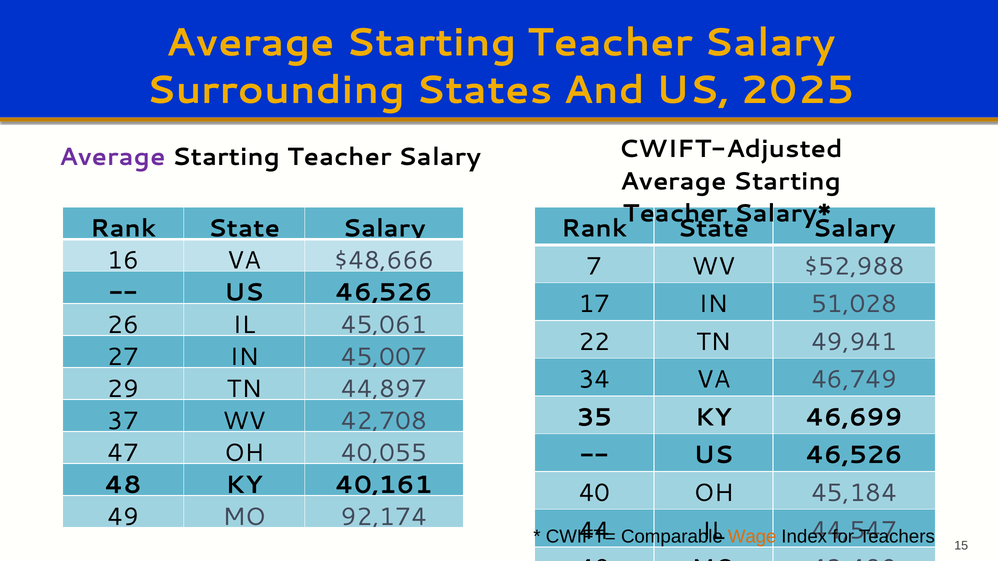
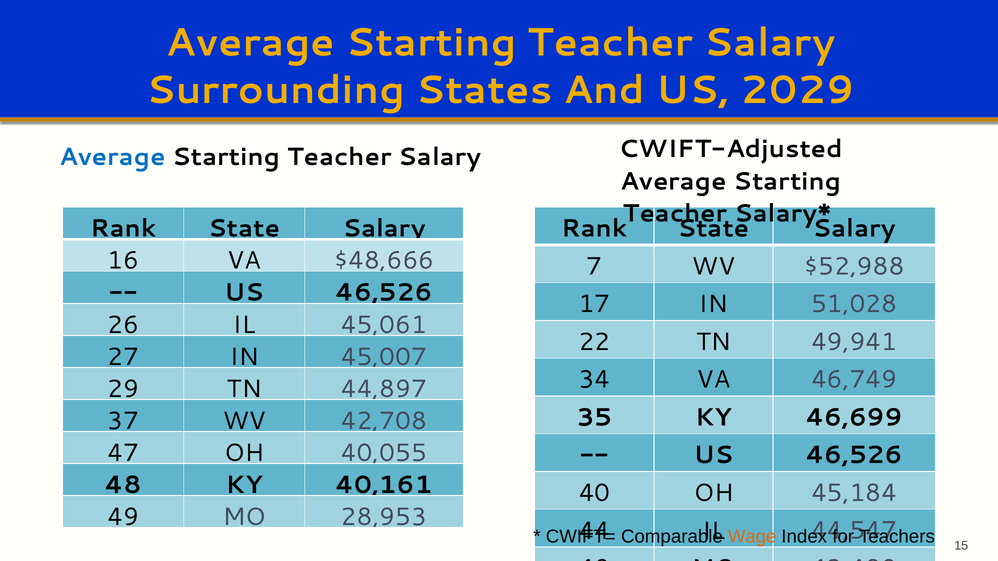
2025: 2025 -> 2029
Average at (112, 157) colour: purple -> blue
92,174: 92,174 -> 28,953
